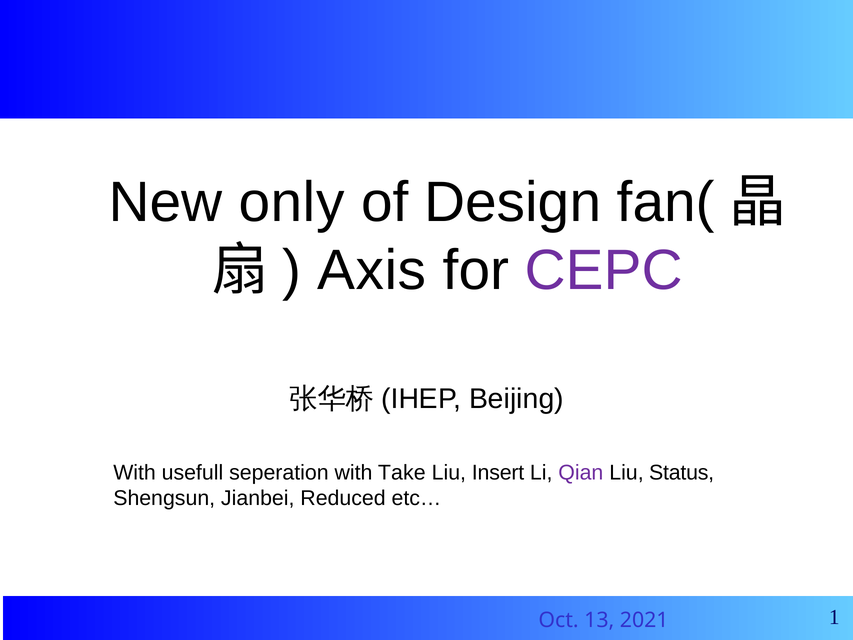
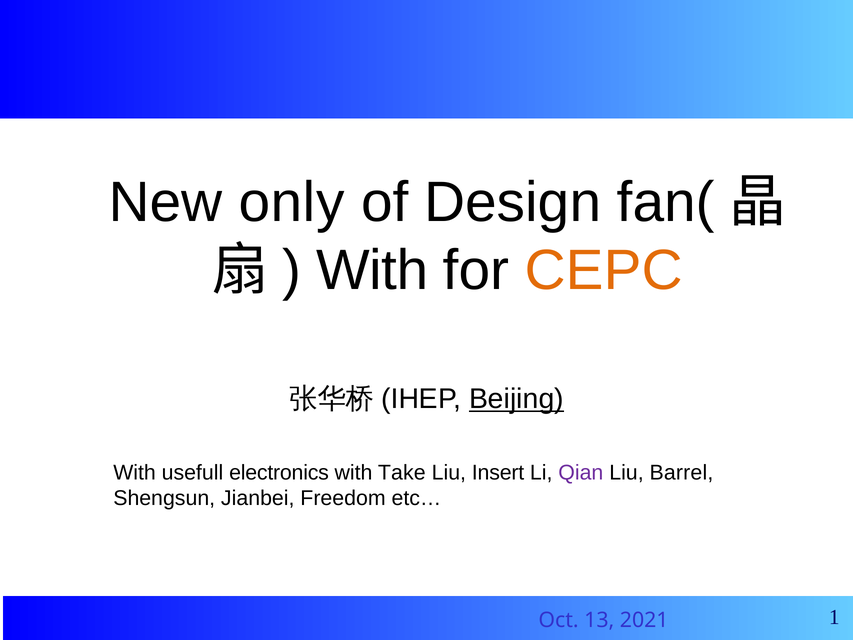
Axis at (372, 271): Axis -> With
CEPC colour: purple -> orange
Beijing underline: none -> present
seperation: seperation -> electronics
Status: Status -> Barrel
Reduced: Reduced -> Freedom
